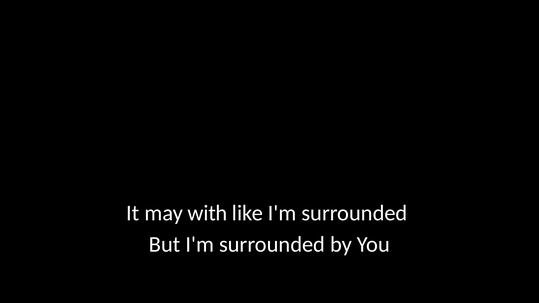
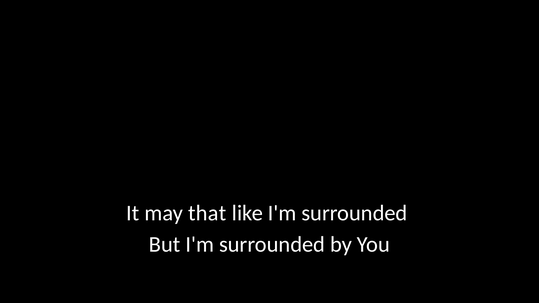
with: with -> that
